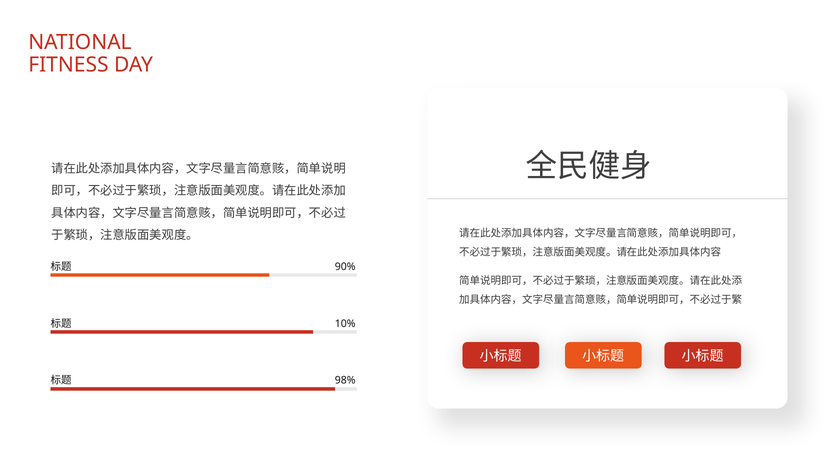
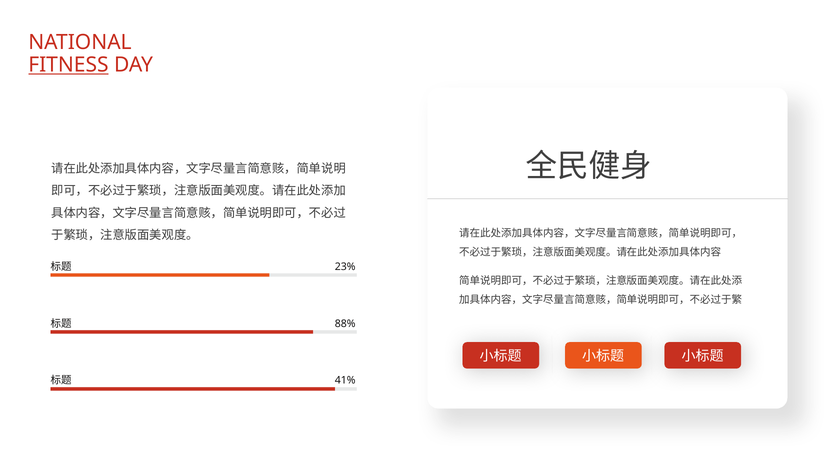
FITNESS underline: none -> present
90%: 90% -> 23%
10%: 10% -> 88%
98%: 98% -> 41%
